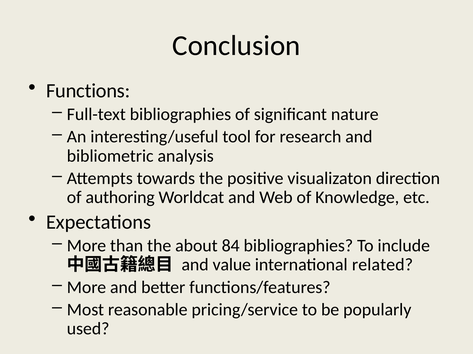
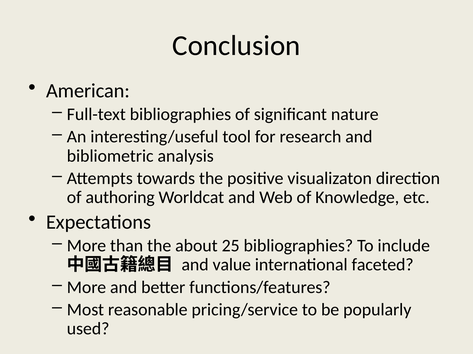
Functions: Functions -> American
84: 84 -> 25
related: related -> faceted
